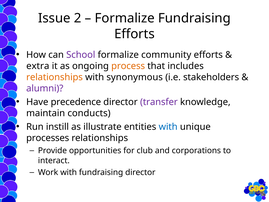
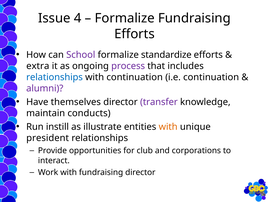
2: 2 -> 4
community: community -> standardize
process colour: orange -> purple
relationships at (55, 77) colour: orange -> blue
with synonymous: synonymous -> continuation
i.e stakeholders: stakeholders -> continuation
precedence: precedence -> themselves
with at (168, 127) colour: blue -> orange
processes: processes -> president
